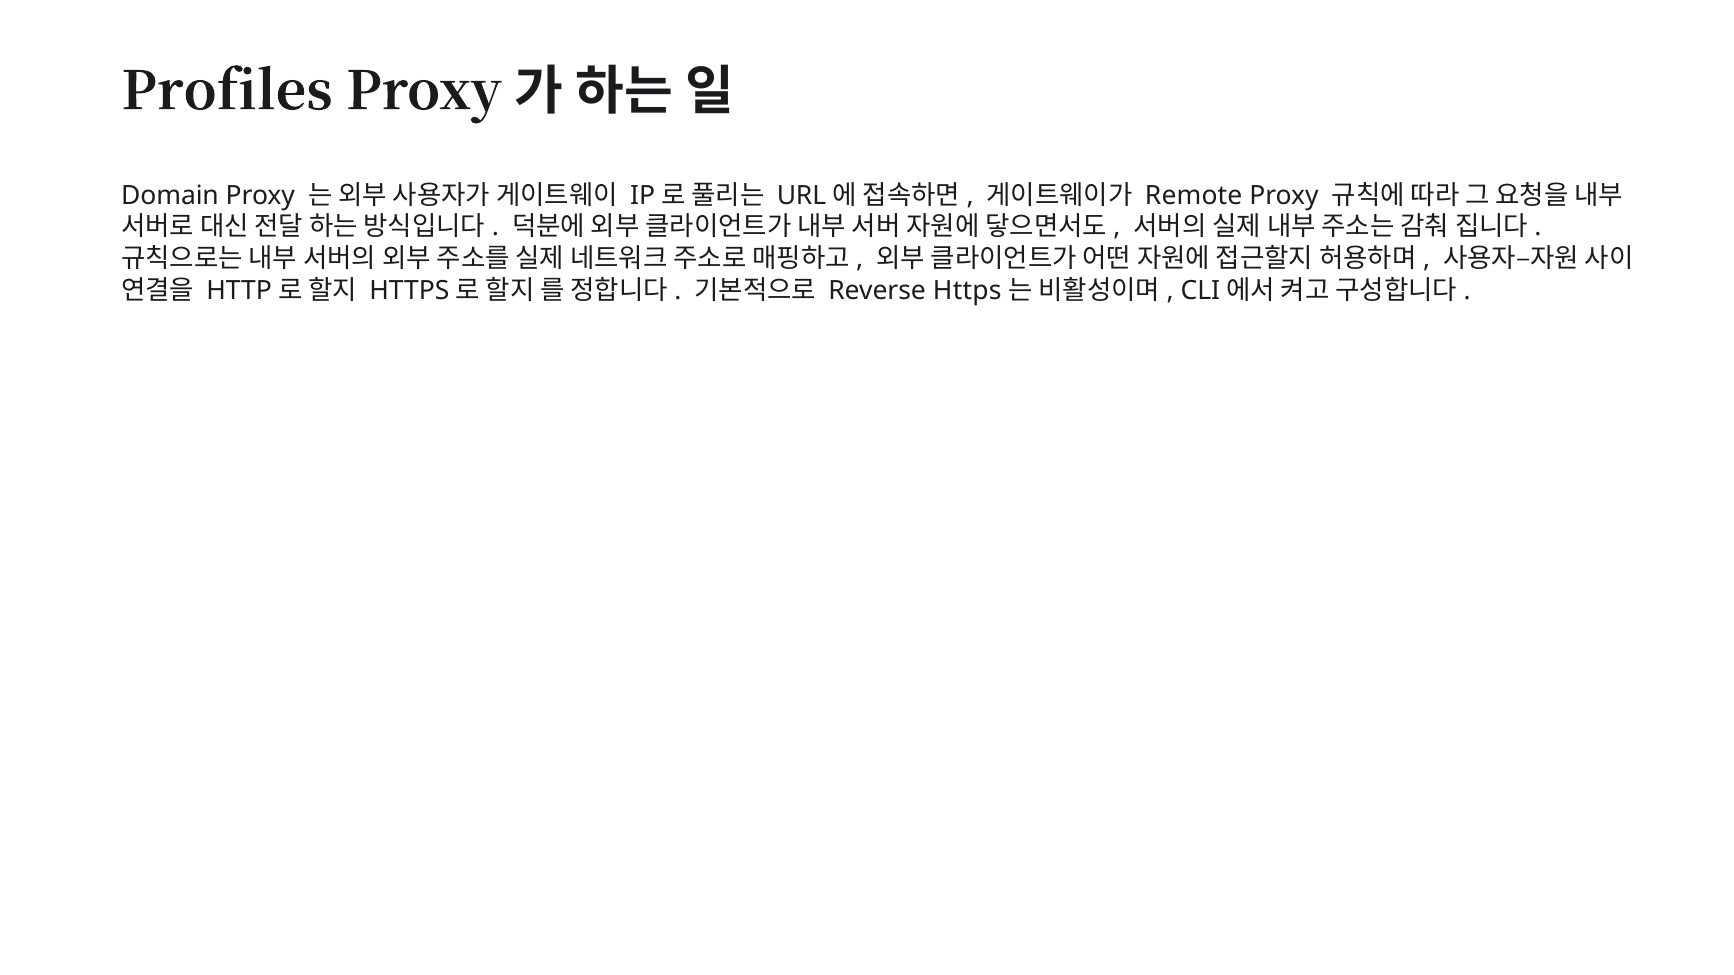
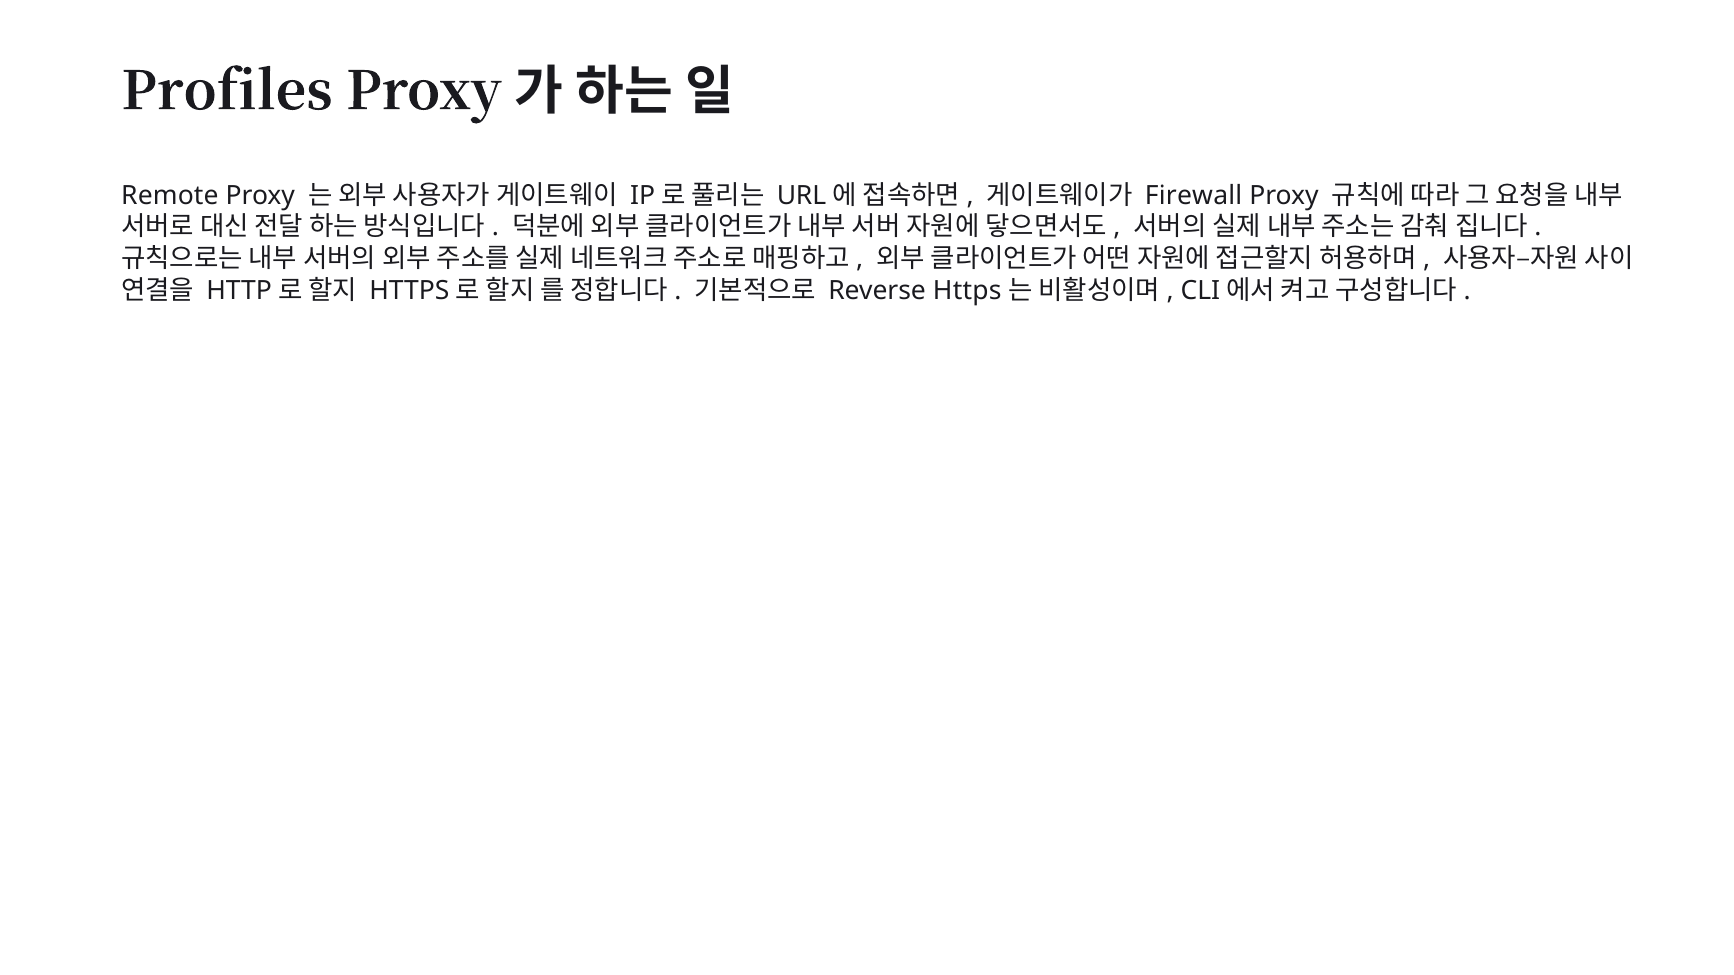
Domain: Domain -> Remote
Remote: Remote -> Firewall
